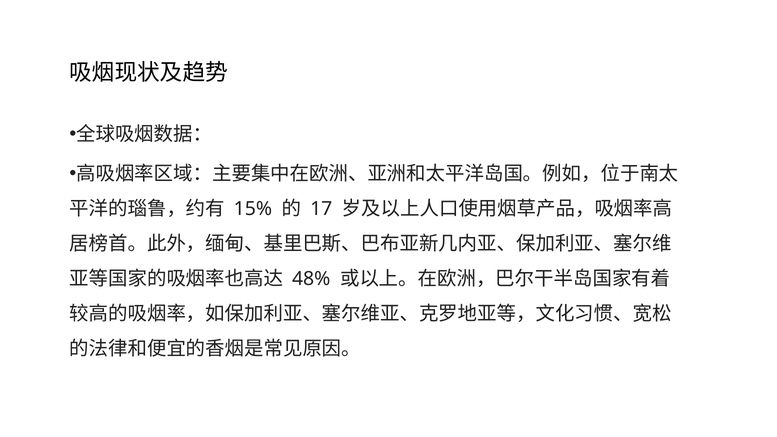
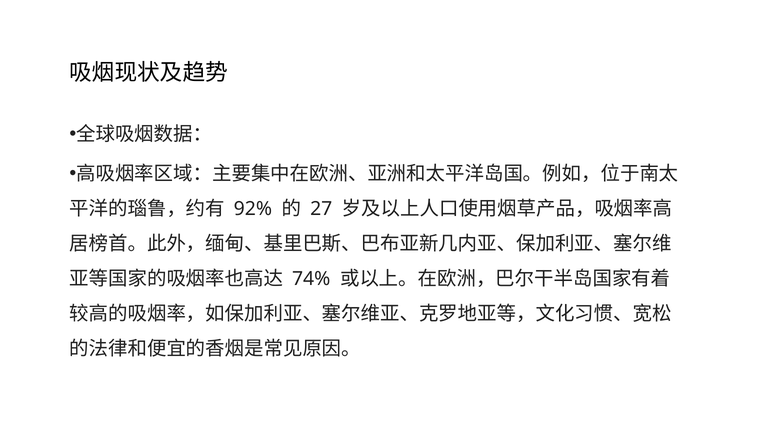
15%: 15% -> 92%
17: 17 -> 27
48%: 48% -> 74%
